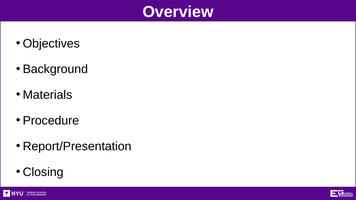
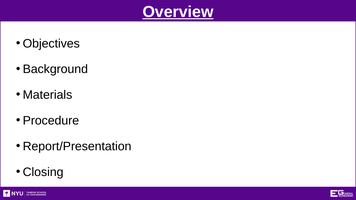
Overview underline: none -> present
